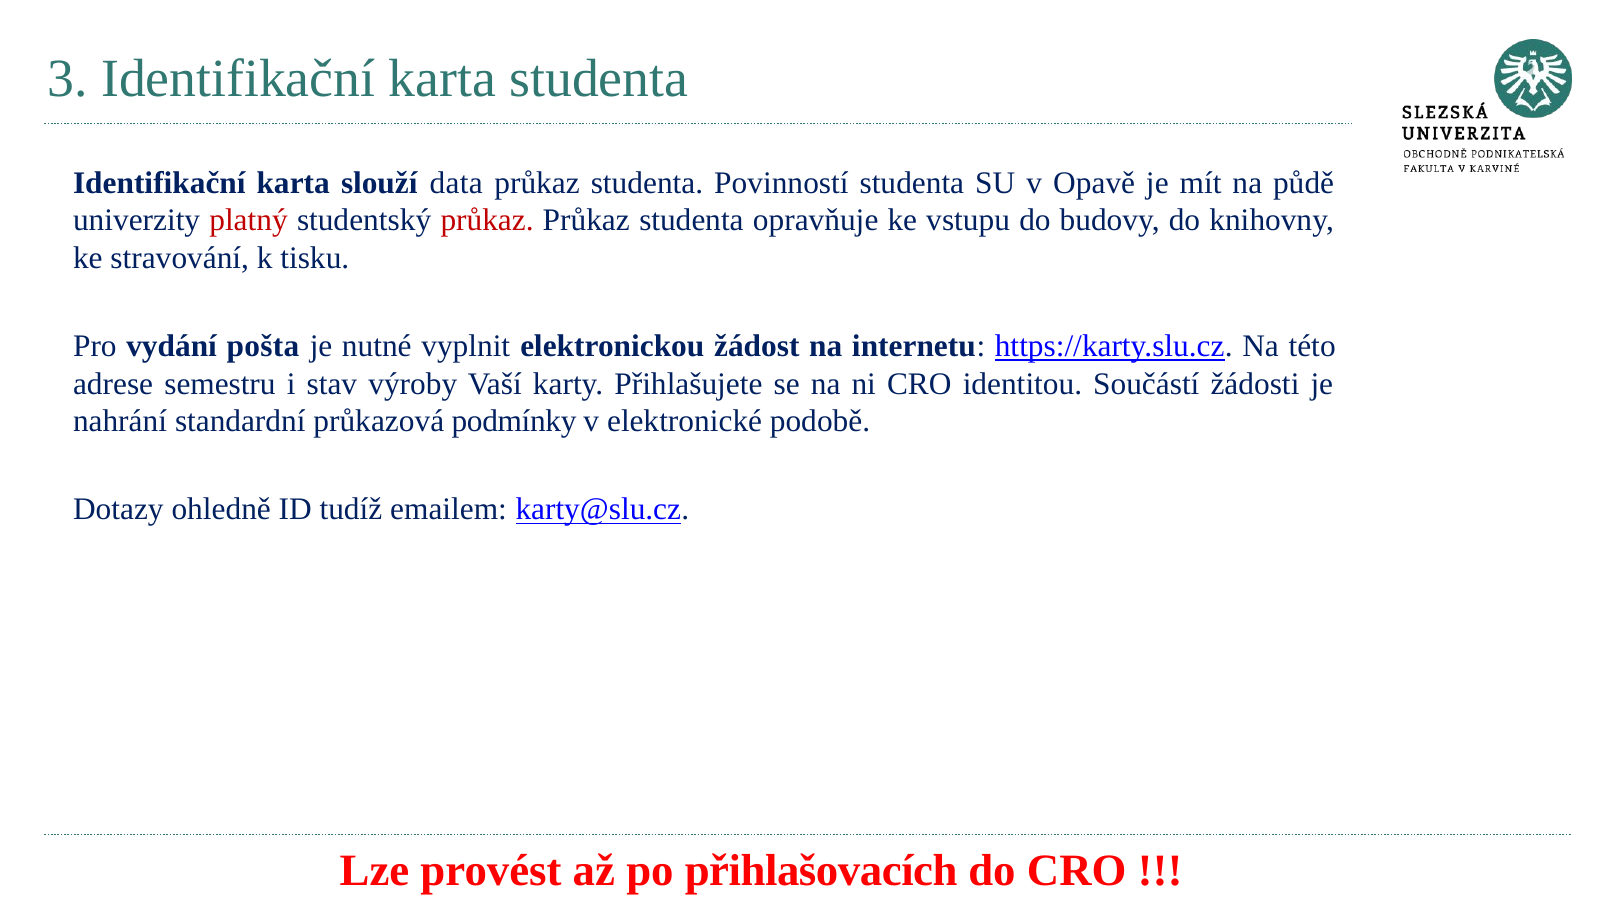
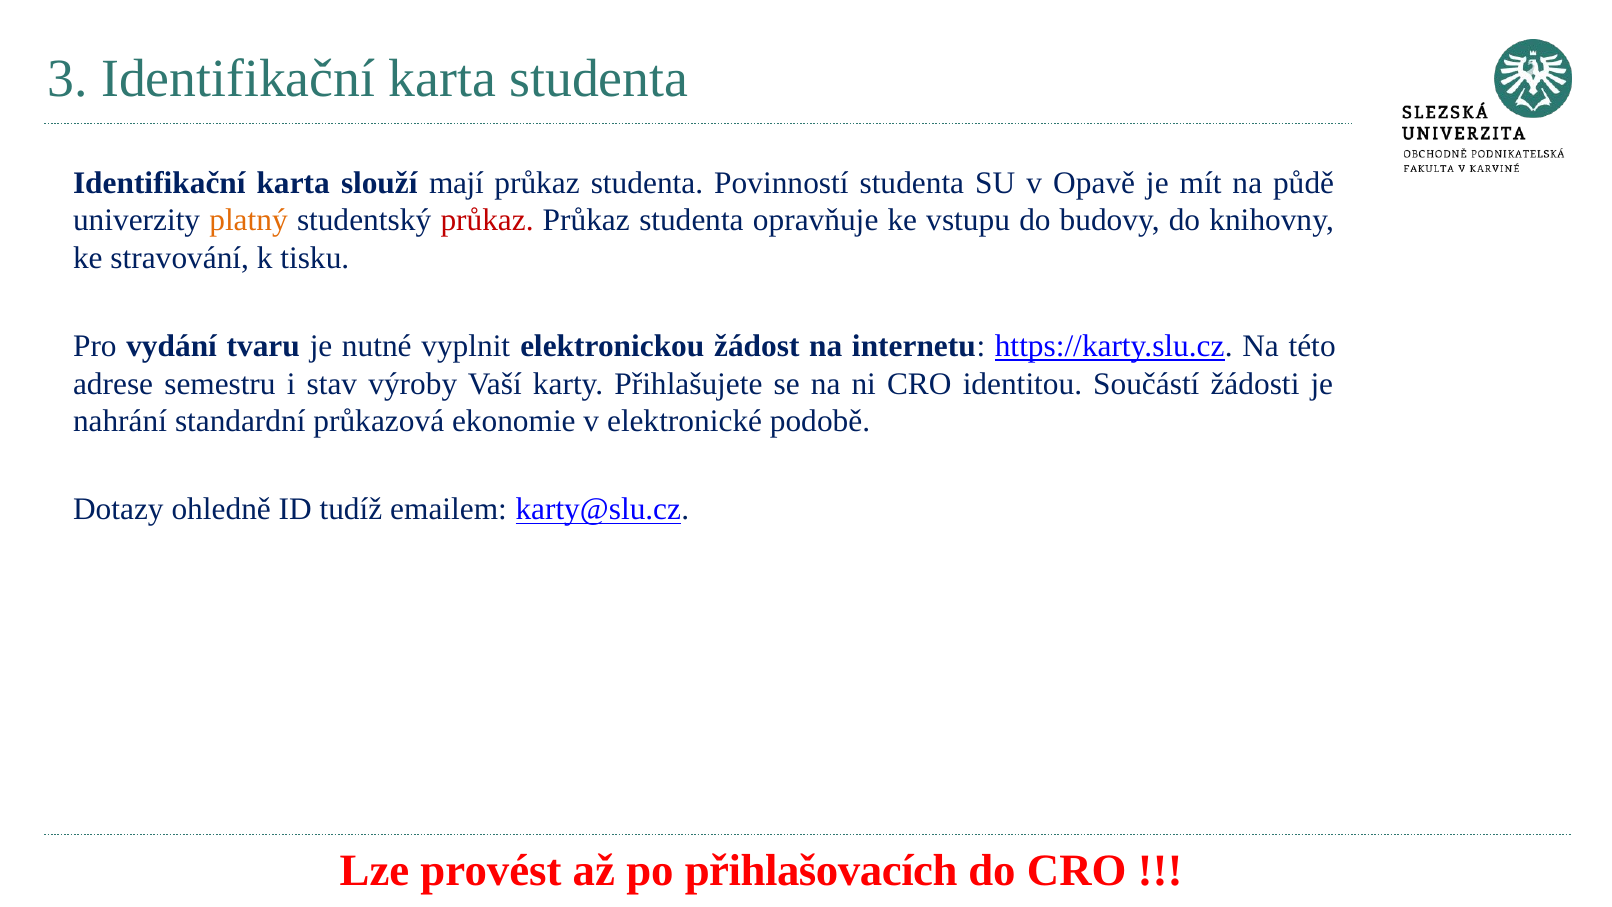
data: data -> mají
platný colour: red -> orange
pošta: pošta -> tvaru
podmínky: podmínky -> ekonomie
